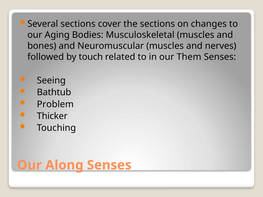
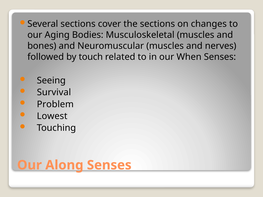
Them: Them -> When
Bathtub: Bathtub -> Survival
Thicker: Thicker -> Lowest
